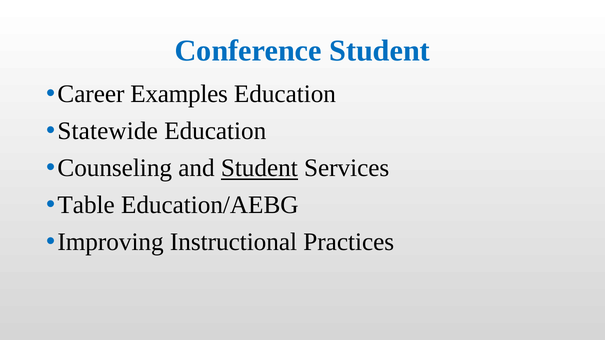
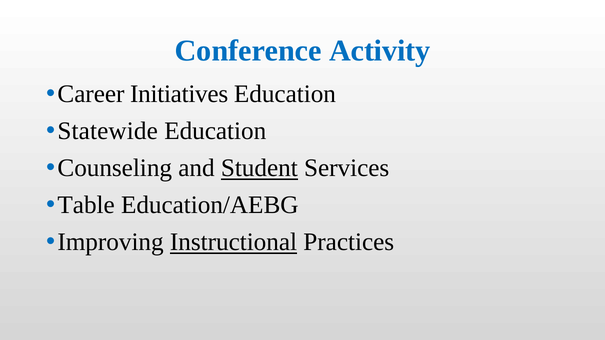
Conference Student: Student -> Activity
Examples: Examples -> Initiatives
Instructional underline: none -> present
